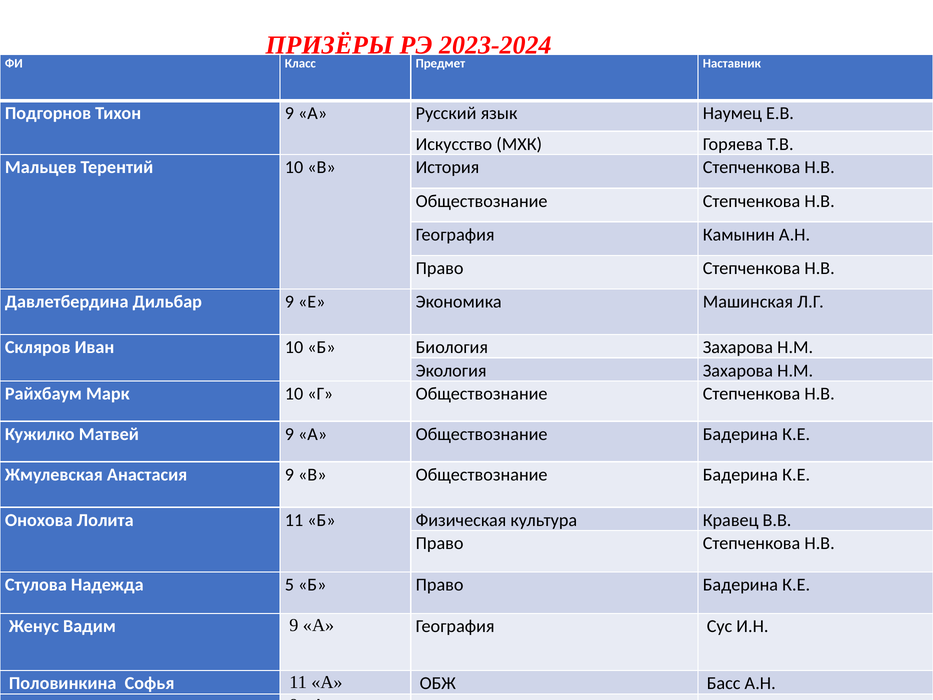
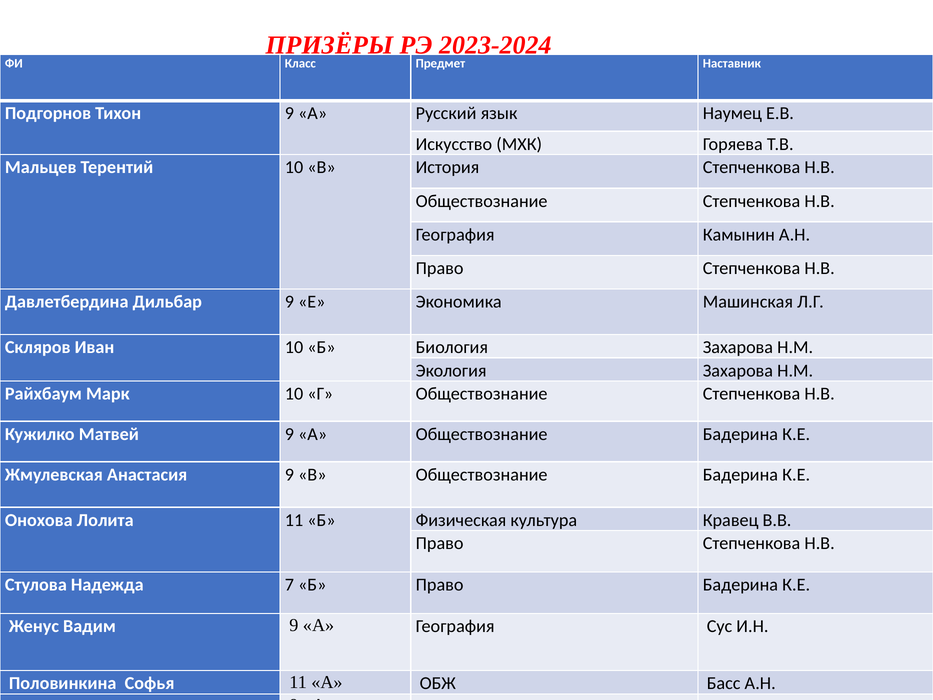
5: 5 -> 7
